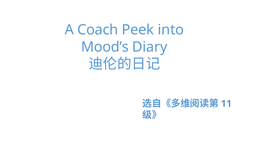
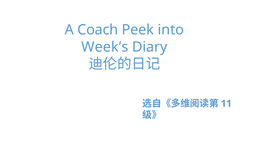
Mood’s: Mood’s -> Week’s
